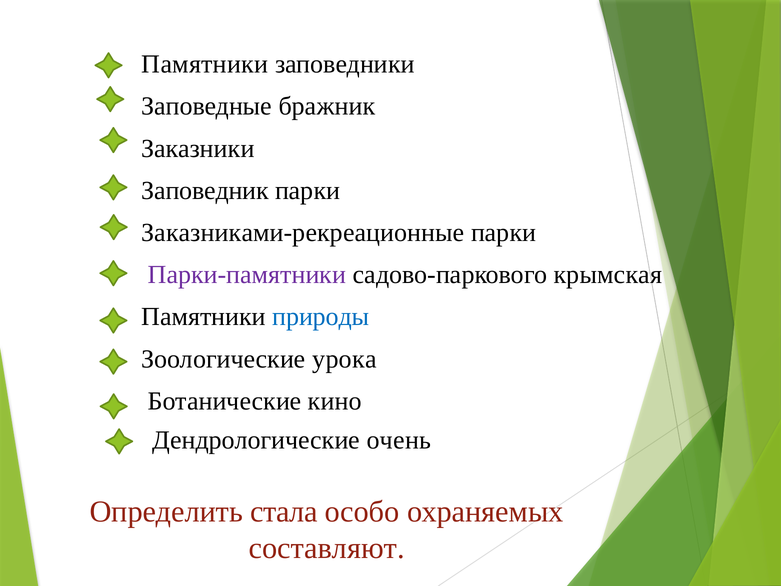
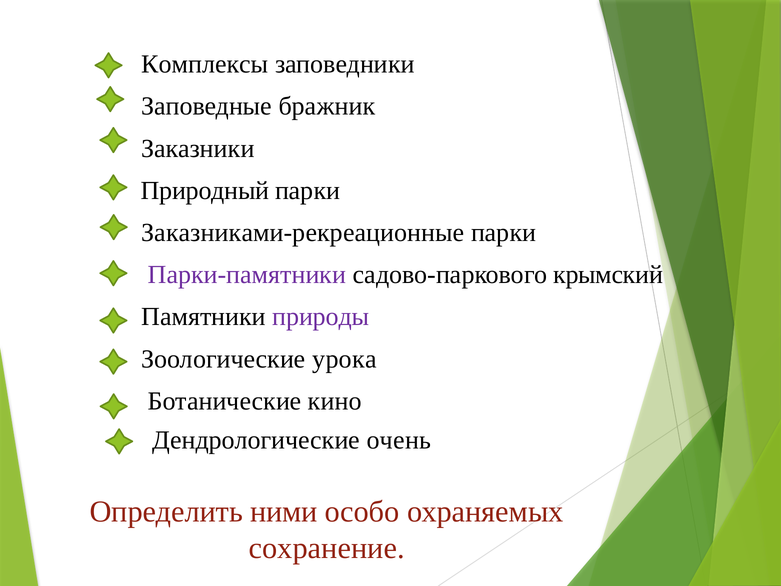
Памятники at (205, 64): Памятники -> Комплексы
Заповедник: Заповедник -> Природный
крымская: крымская -> крымский
природы colour: blue -> purple
стала: стала -> ними
составляют: составляют -> сохранение
